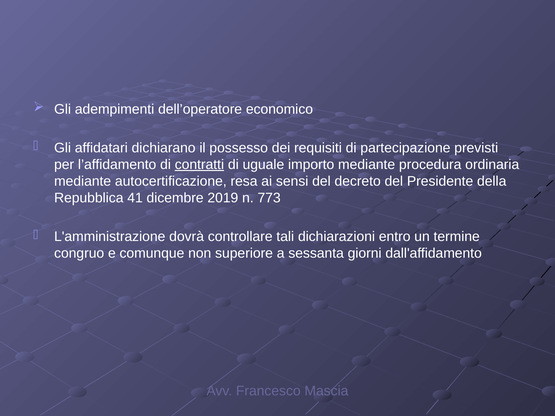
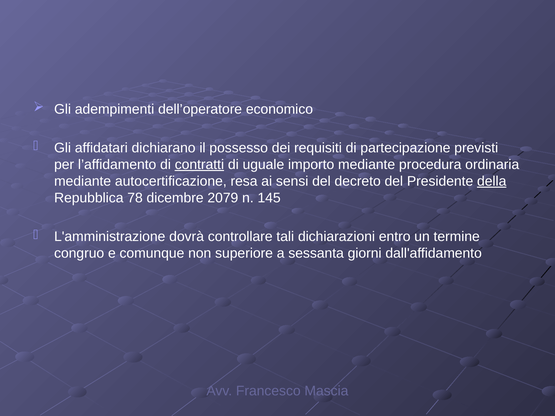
della underline: none -> present
41: 41 -> 78
2019: 2019 -> 2079
773: 773 -> 145
